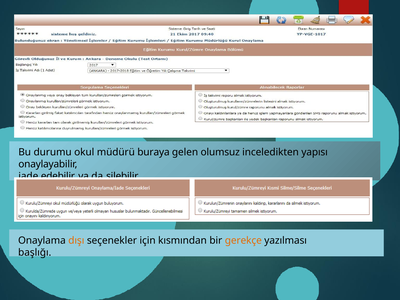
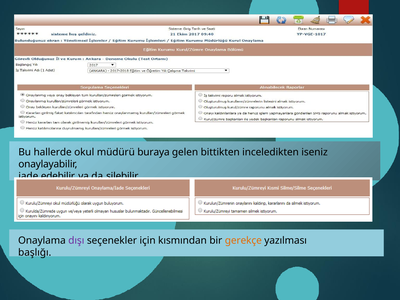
durumu: durumu -> hallerde
olumsuz: olumsuz -> bittikten
yapısı: yapısı -> iseniz
dışı colour: orange -> purple
